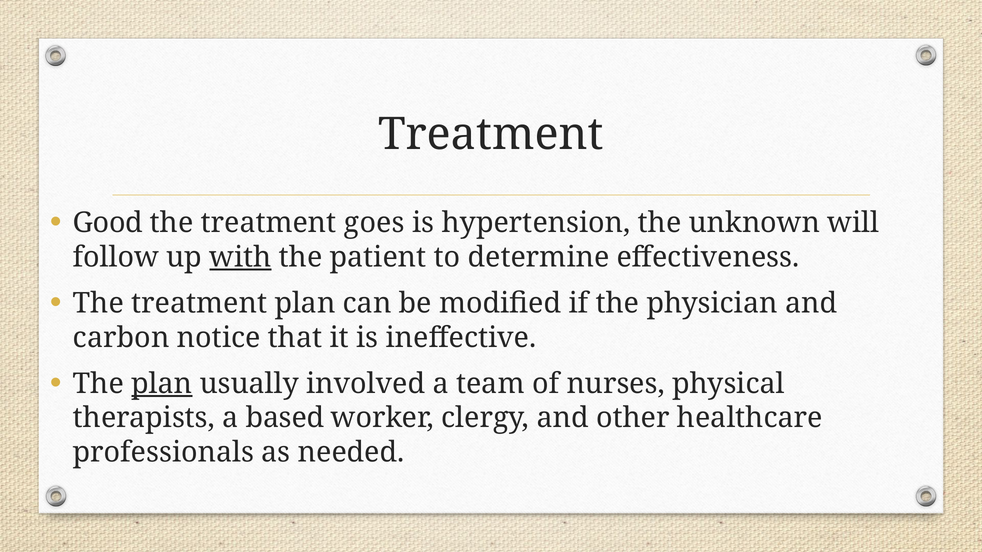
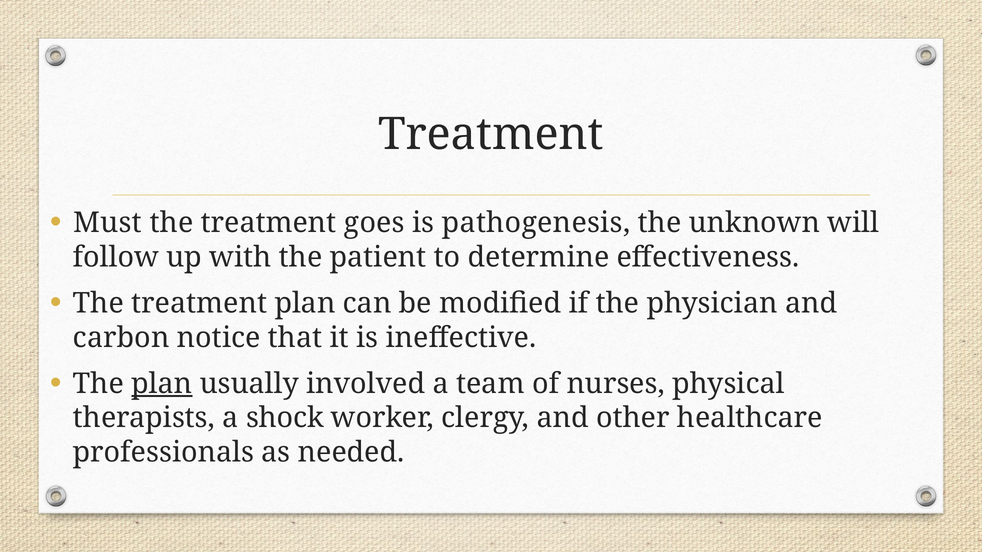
Good: Good -> Must
hypertension: hypertension -> pathogenesis
with underline: present -> none
based: based -> shock
